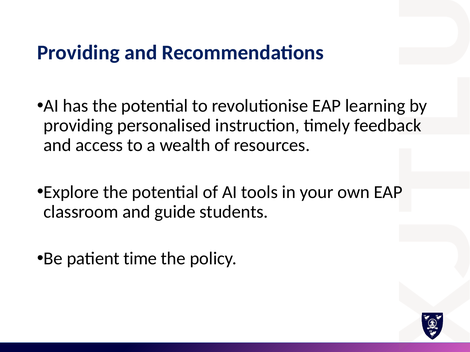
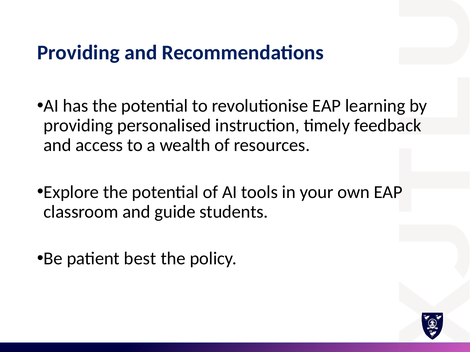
time: time -> best
